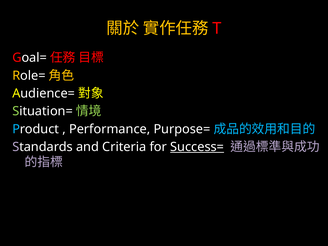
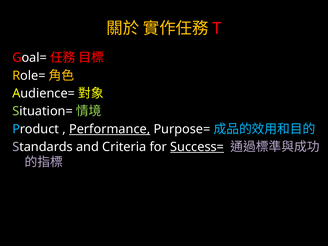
Performance underline: none -> present
